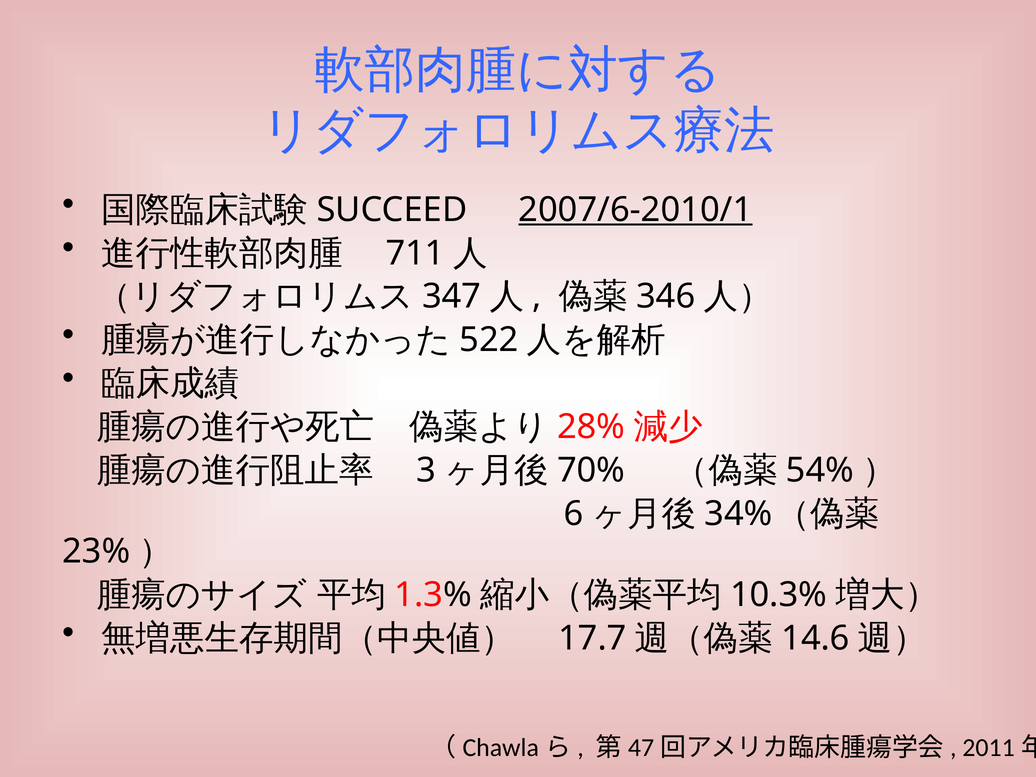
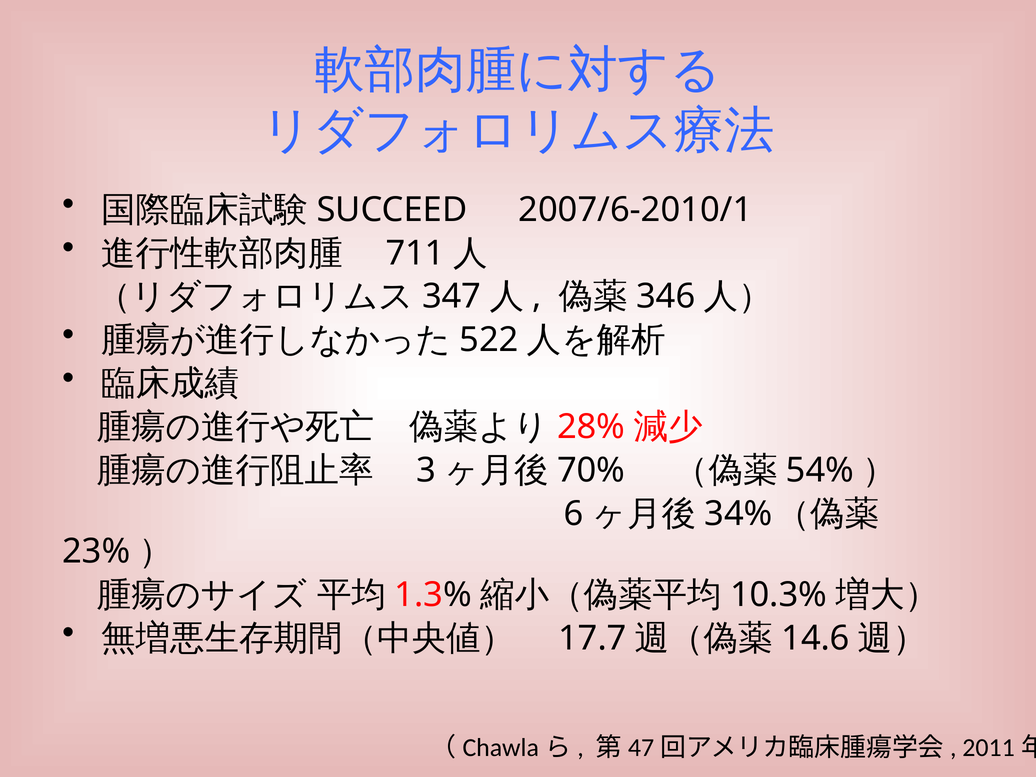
2007/6-2010/1 underline: present -> none
